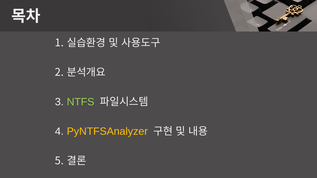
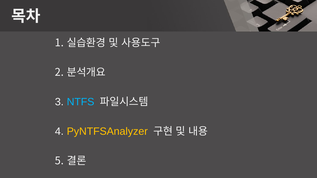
NTFS colour: light green -> light blue
